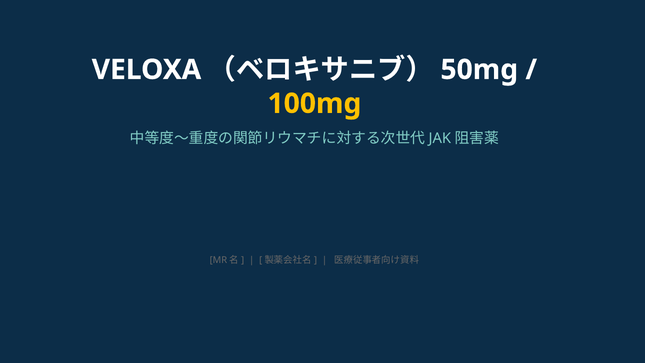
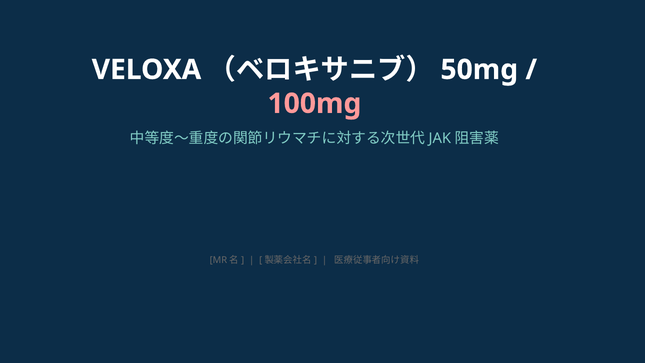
100mg colour: yellow -> pink
